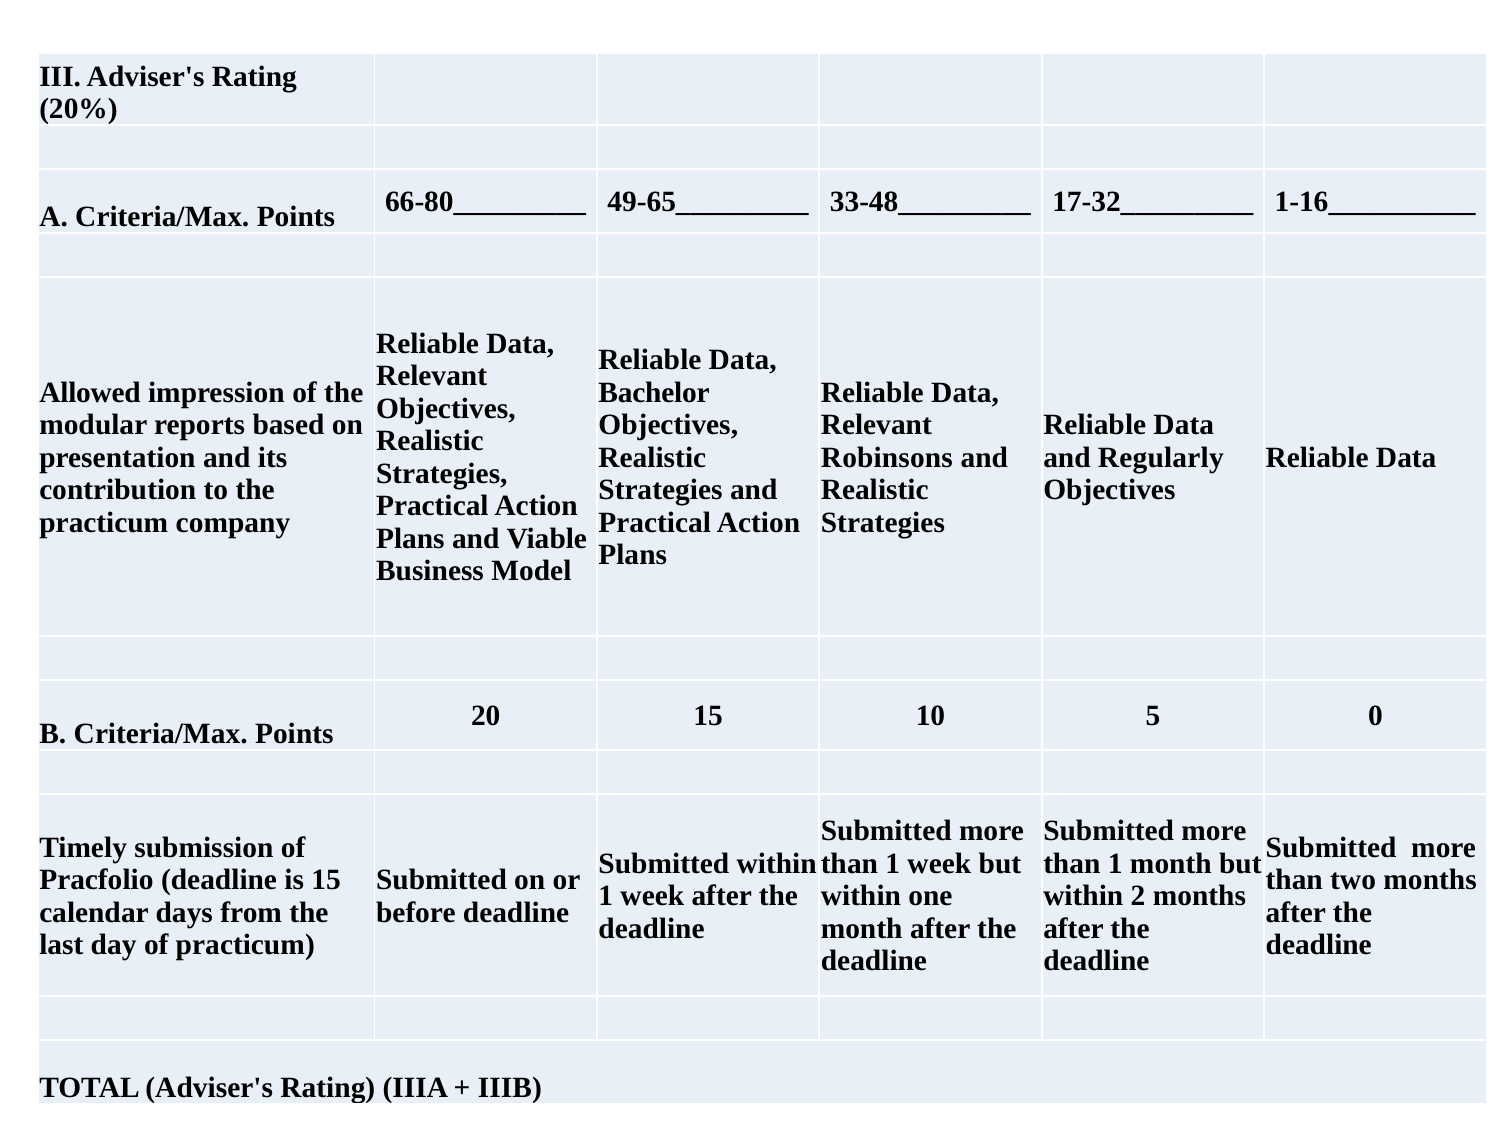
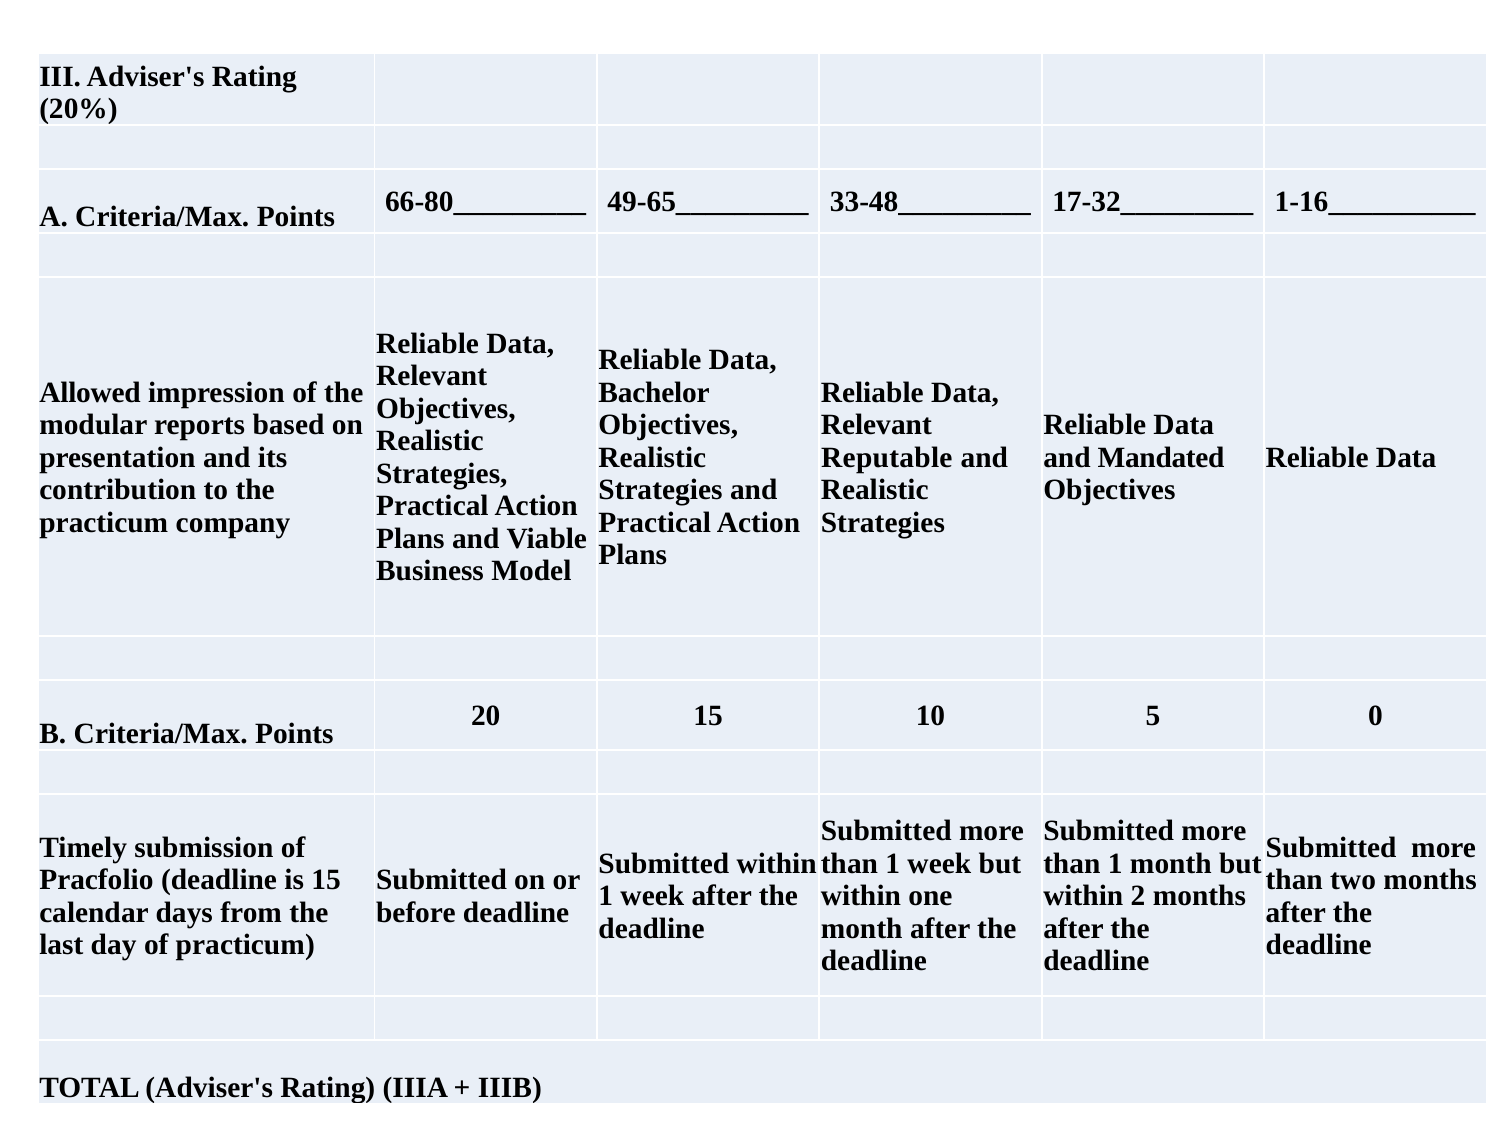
Robinsons: Robinsons -> Reputable
Regularly: Regularly -> Mandated
